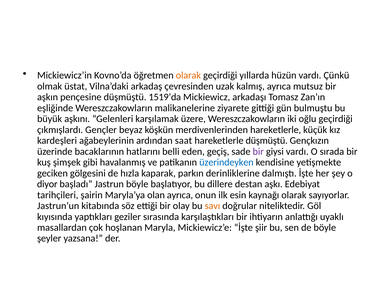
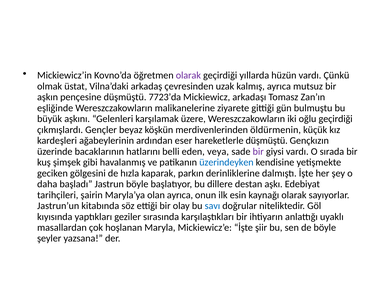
olarak at (188, 75) colour: orange -> purple
1519’da: 1519’da -> 7723’da
merdivenlerinden hareketlerle: hareketlerle -> öldürmenin
saat: saat -> eser
geçiş: geçiş -> veya
diyor: diyor -> daha
savı colour: orange -> blue
